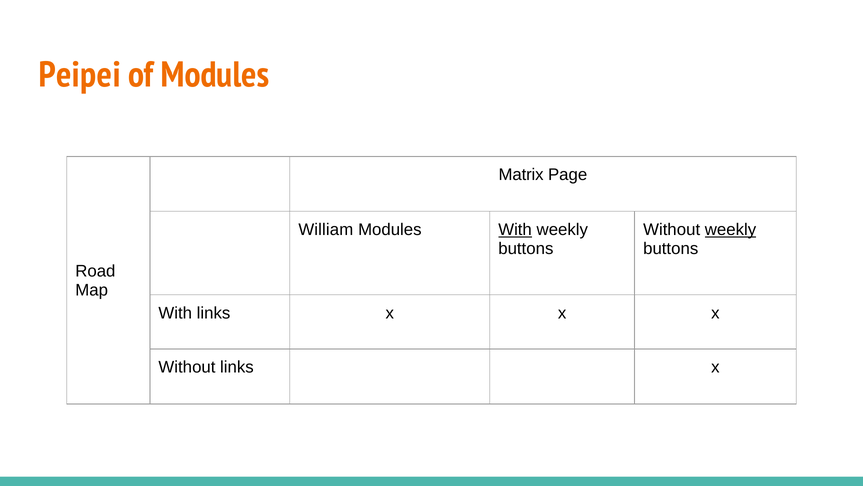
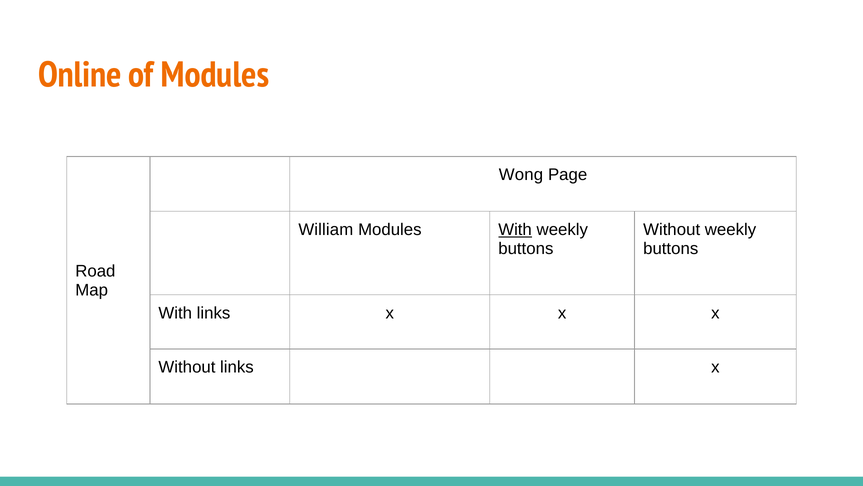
Peipei: Peipei -> Online
Matrix: Matrix -> Wong
weekly at (730, 229) underline: present -> none
